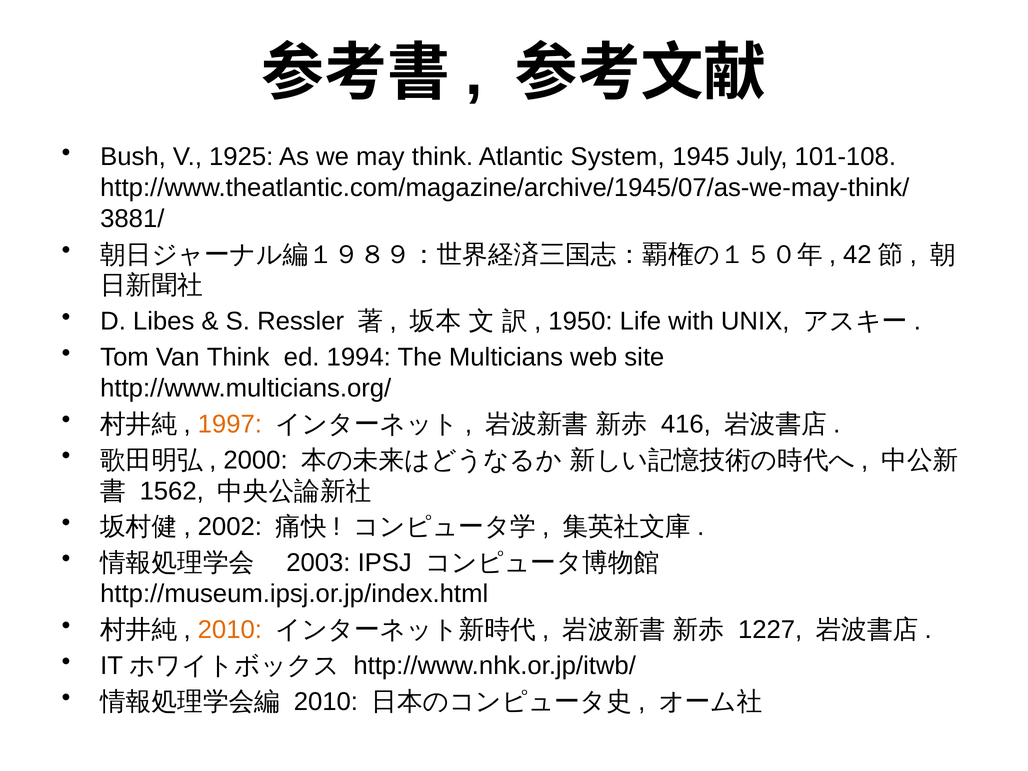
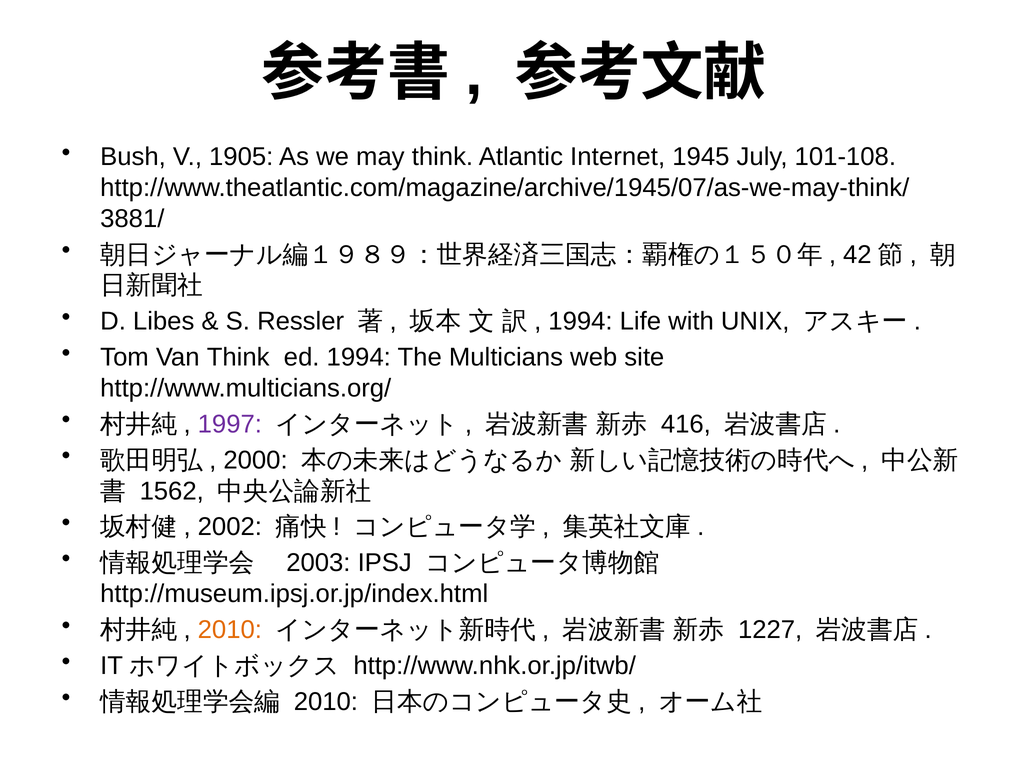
1925: 1925 -> 1905
System: System -> Internet
1950 at (580, 321): 1950 -> 1994
1997 colour: orange -> purple
